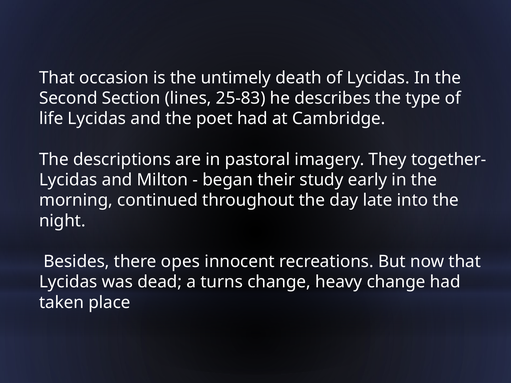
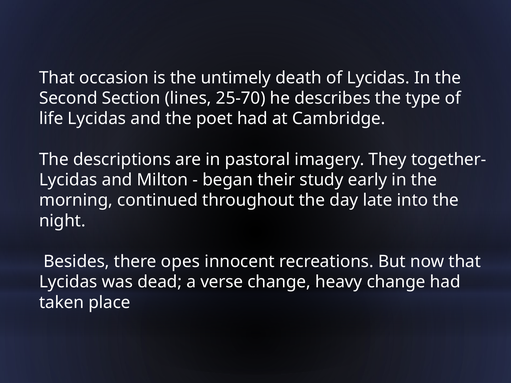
25-83: 25-83 -> 25-70
turns: turns -> verse
